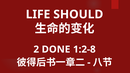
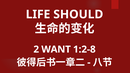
DONE: DONE -> WANT
